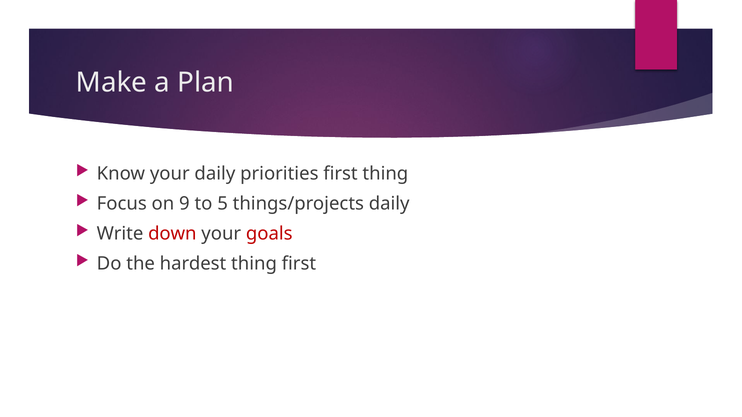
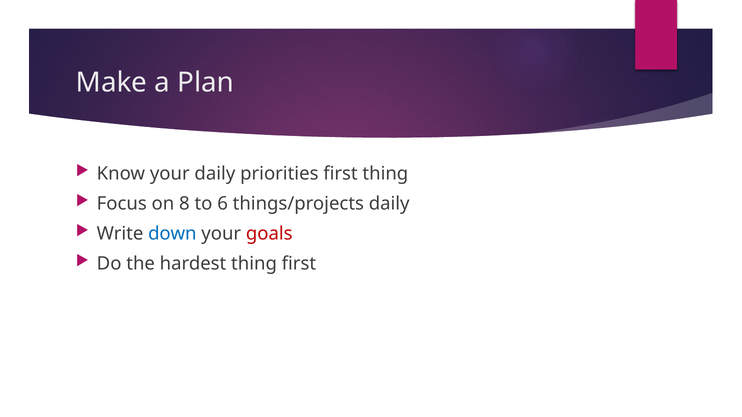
9: 9 -> 8
5: 5 -> 6
down colour: red -> blue
